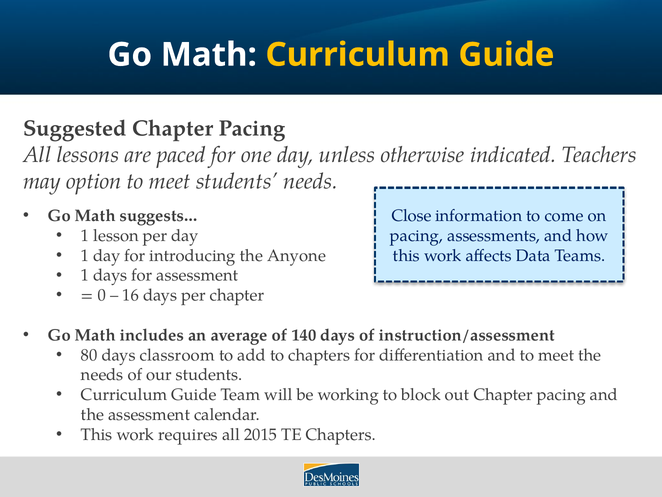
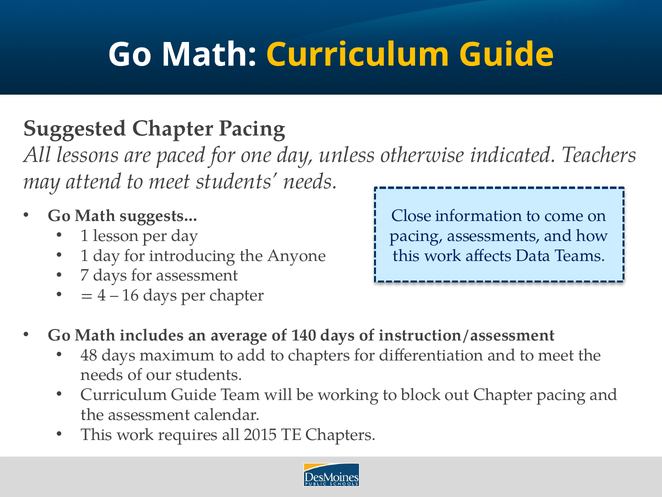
option: option -> attend
1 at (85, 275): 1 -> 7
0: 0 -> 4
80: 80 -> 48
classroom: classroom -> maximum
